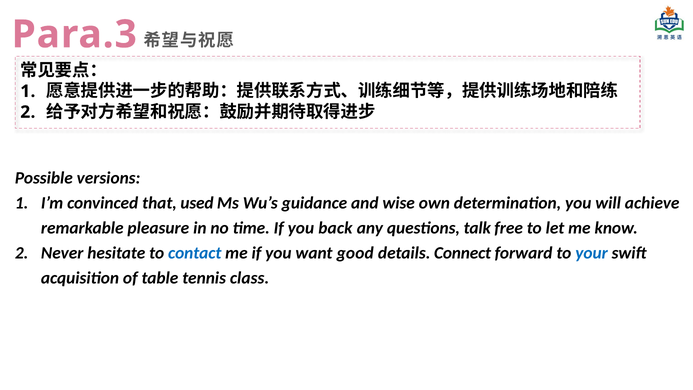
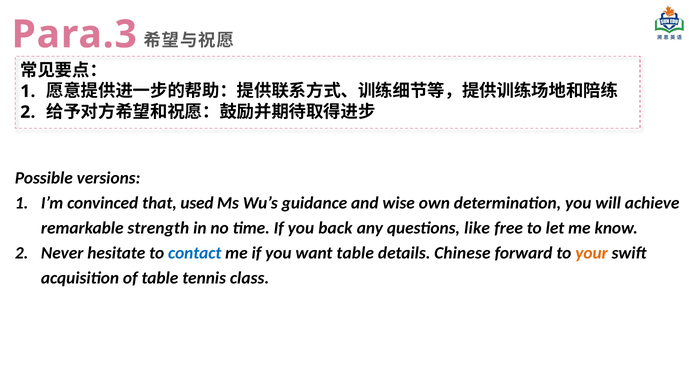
pleasure: pleasure -> strength
talk: talk -> like
want good: good -> table
Connect: Connect -> Chinese
your colour: blue -> orange
